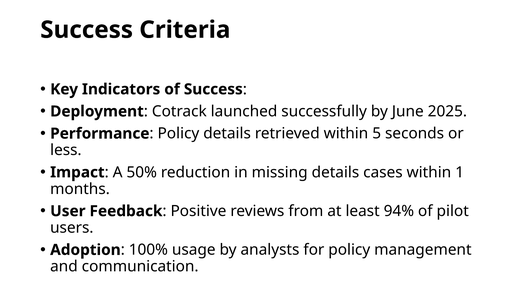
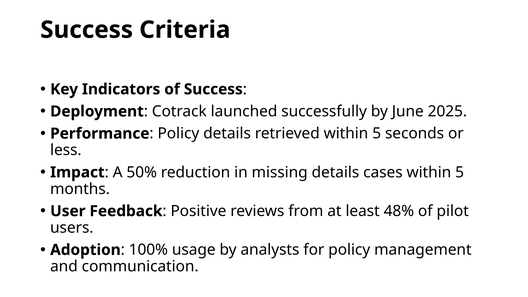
cases within 1: 1 -> 5
94%: 94% -> 48%
